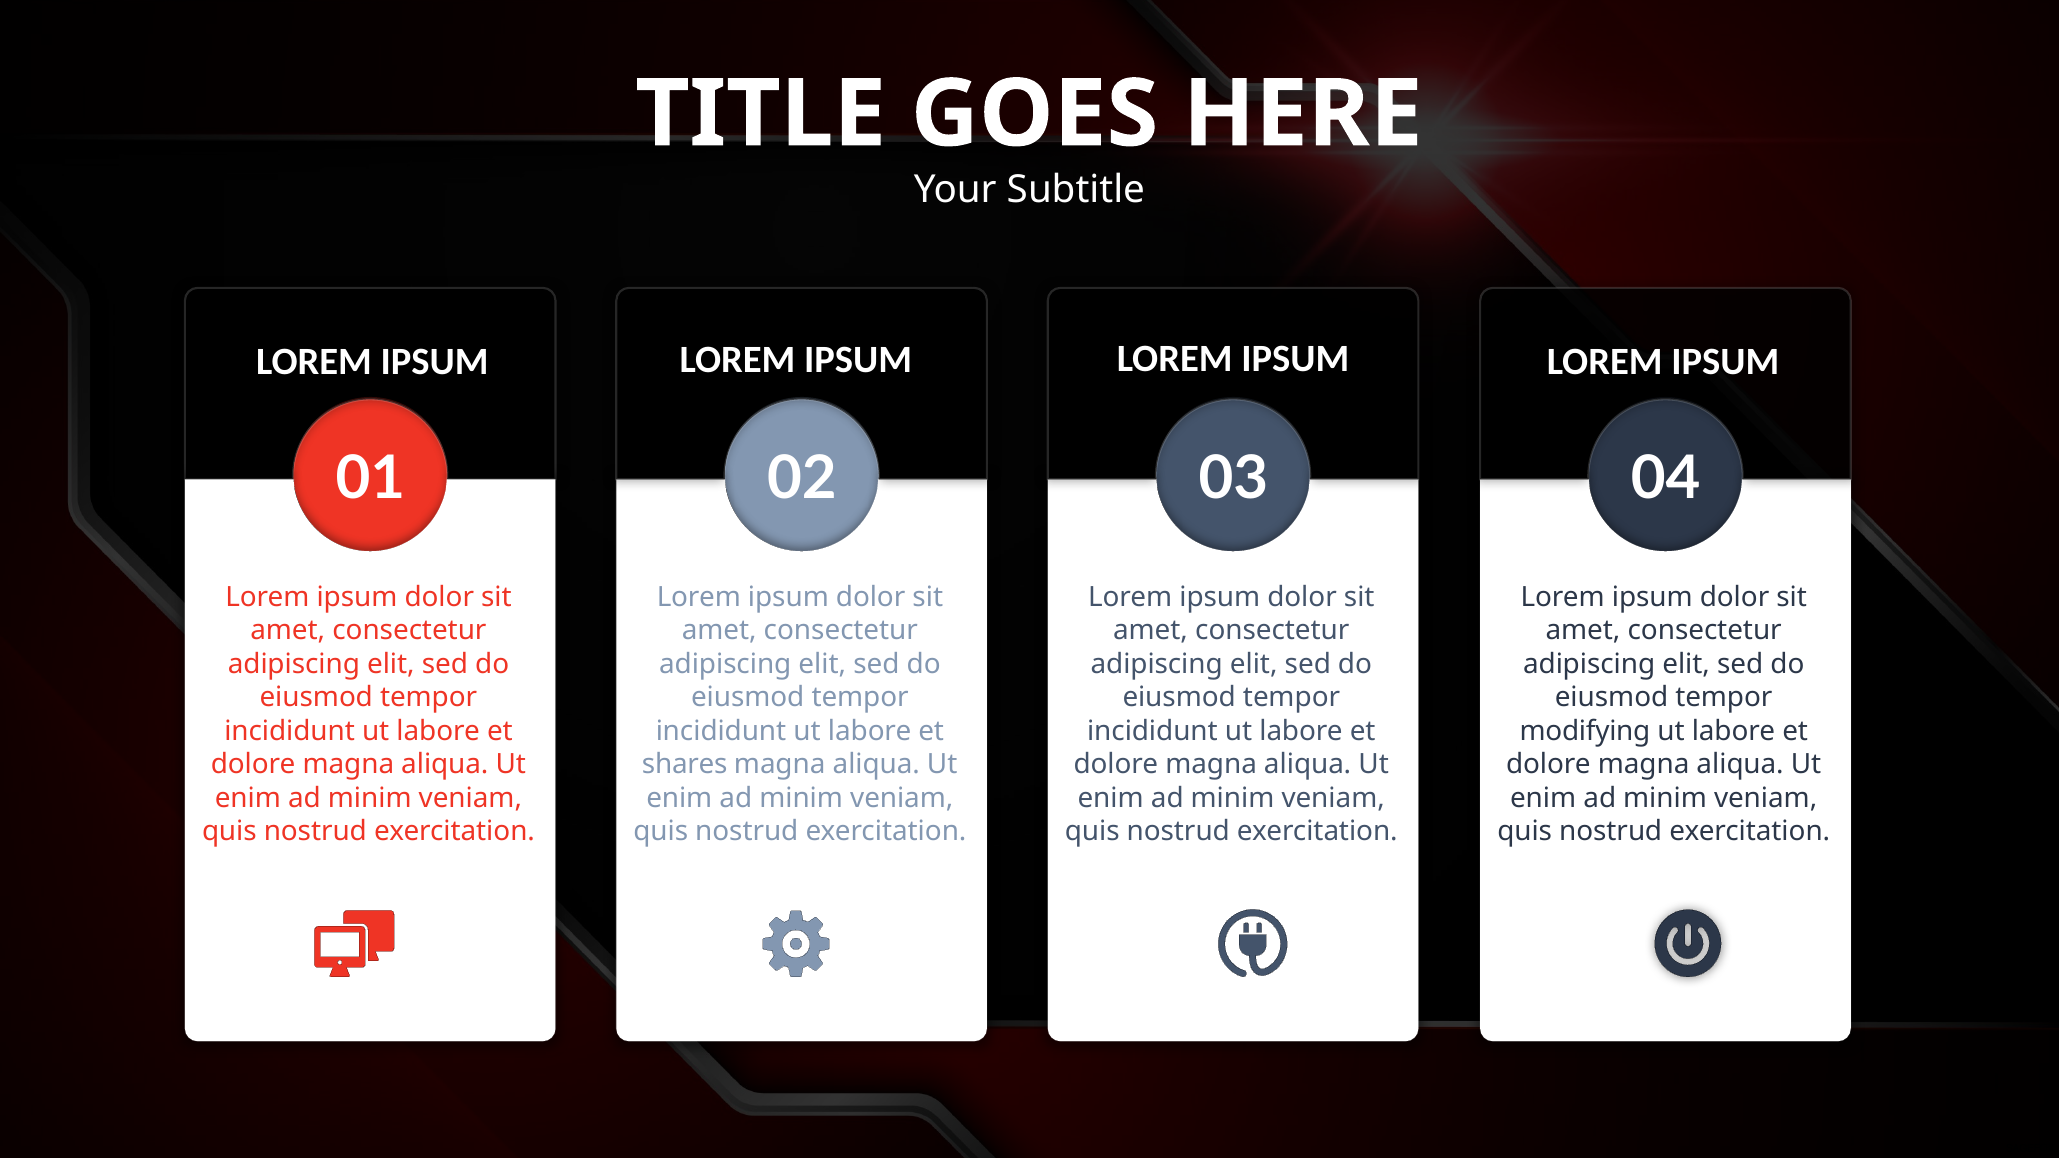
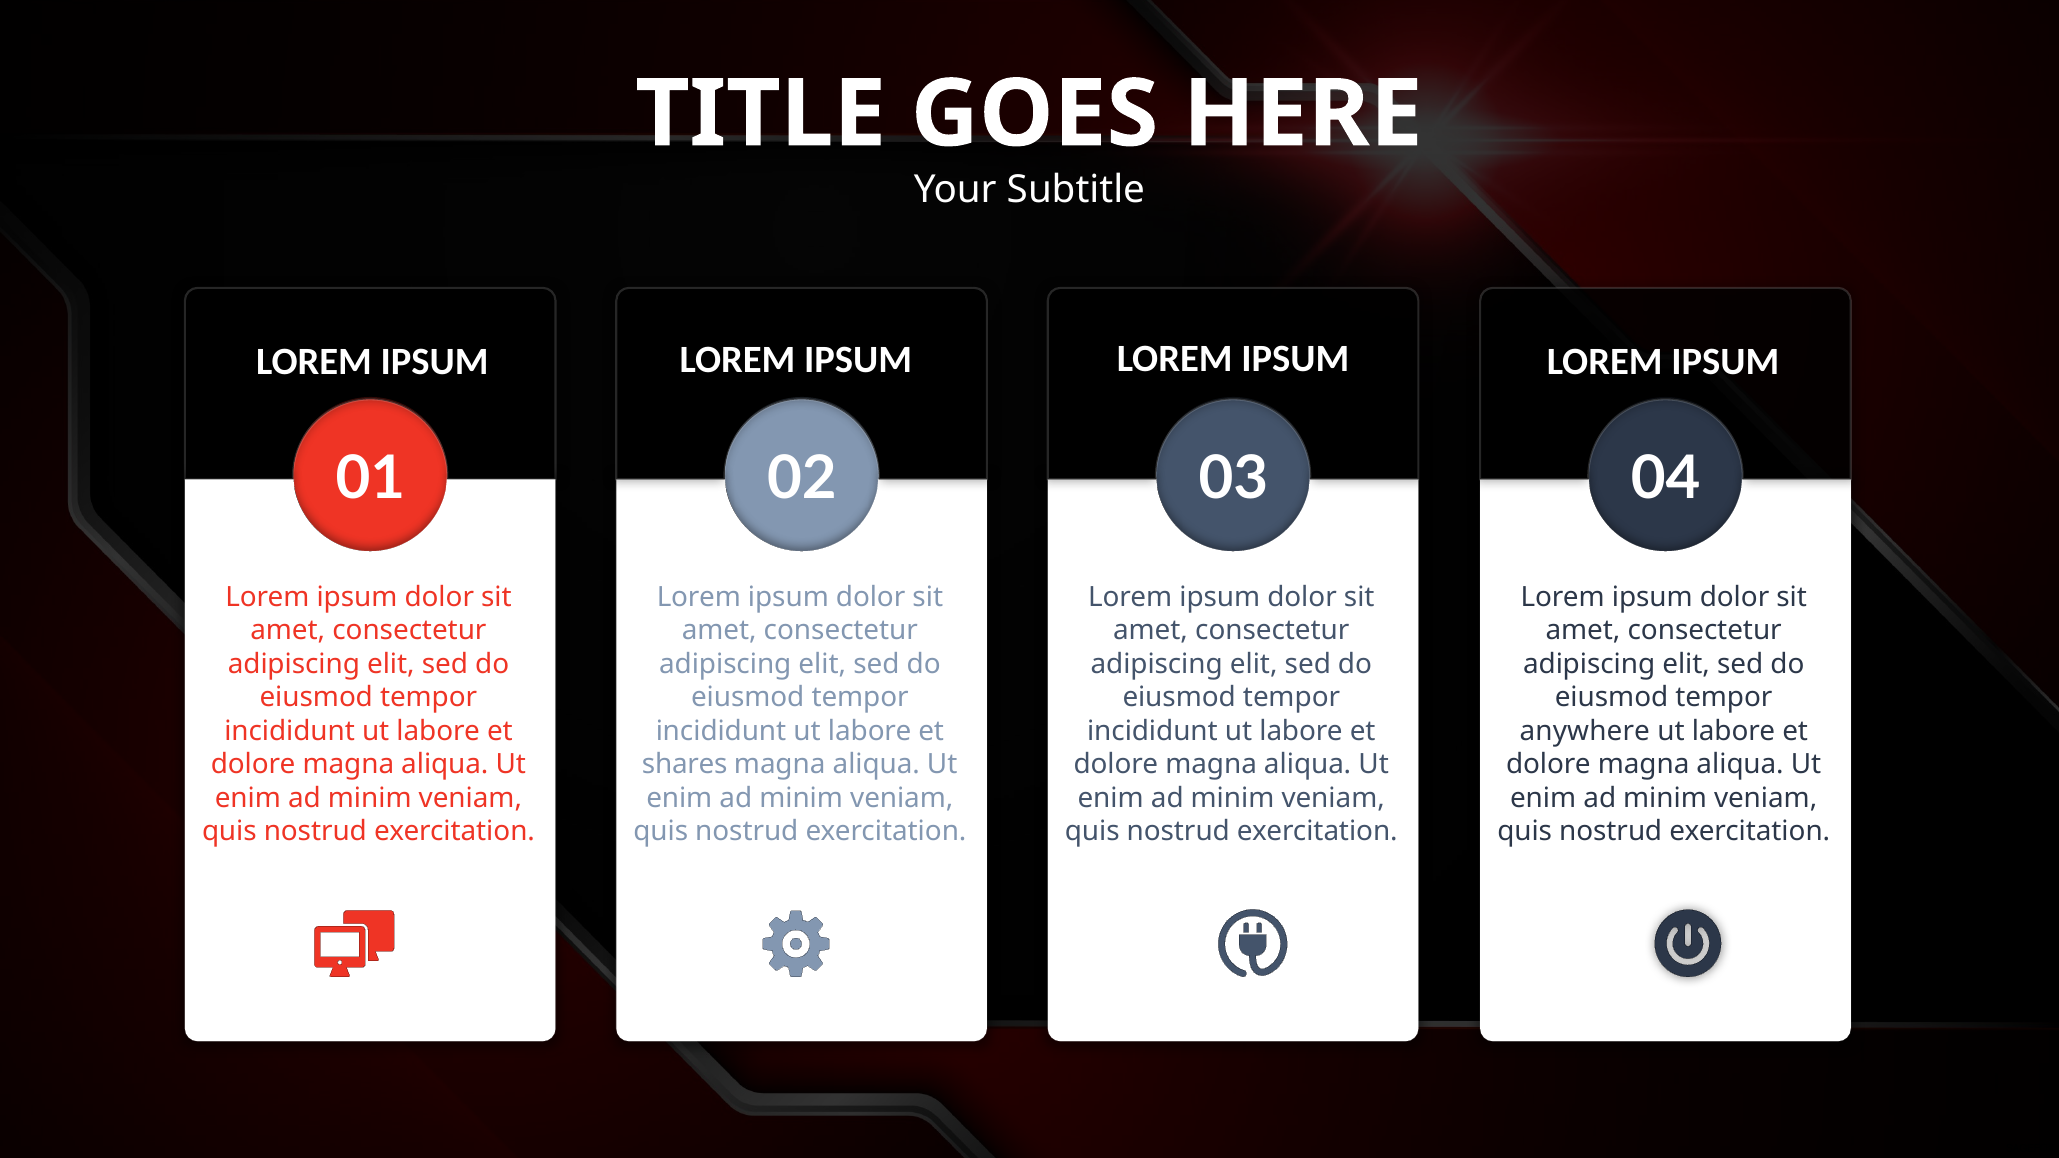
modifying: modifying -> anywhere
